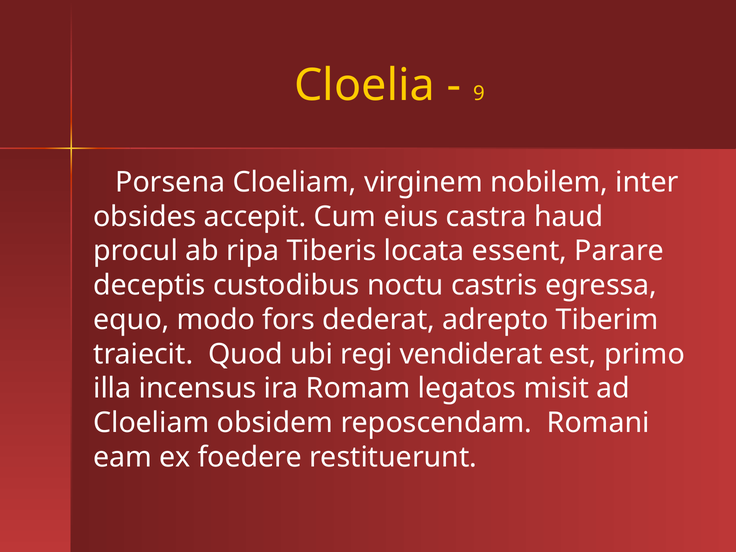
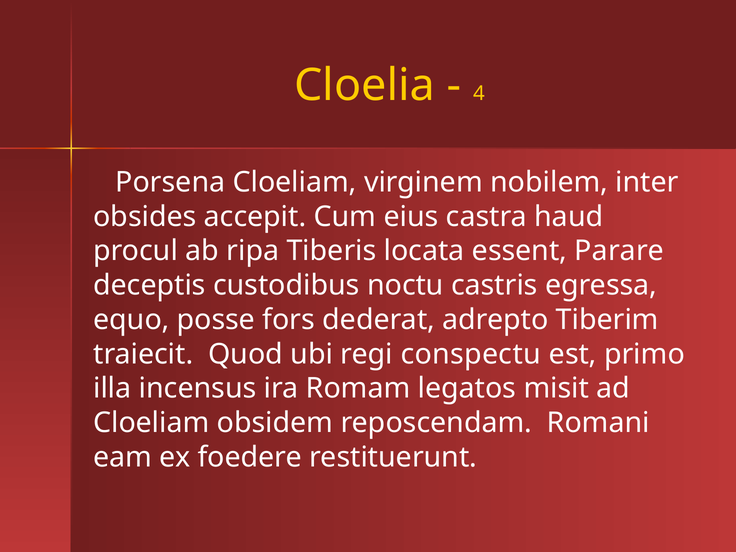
9: 9 -> 4
modo: modo -> posse
vendiderat: vendiderat -> conspectu
